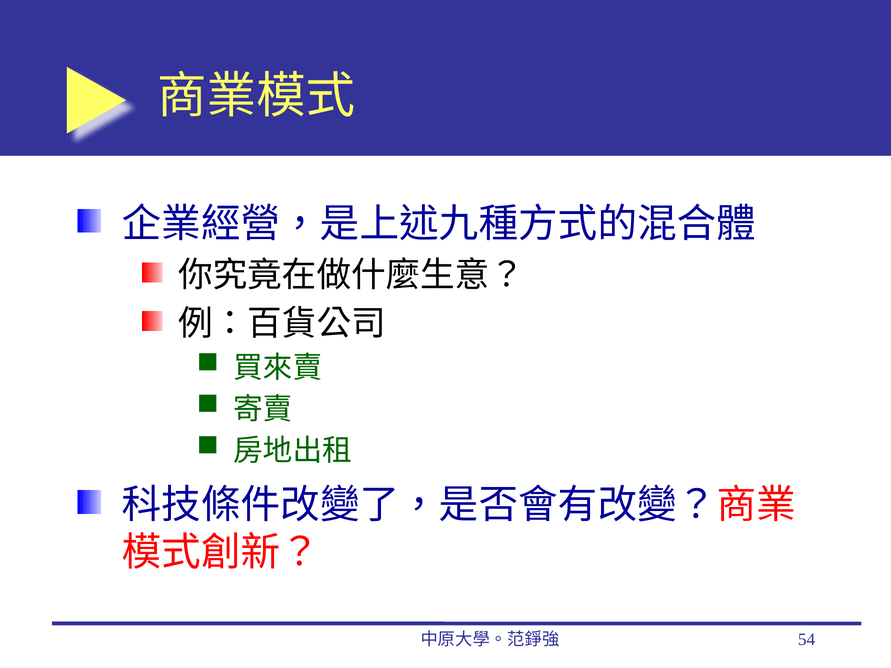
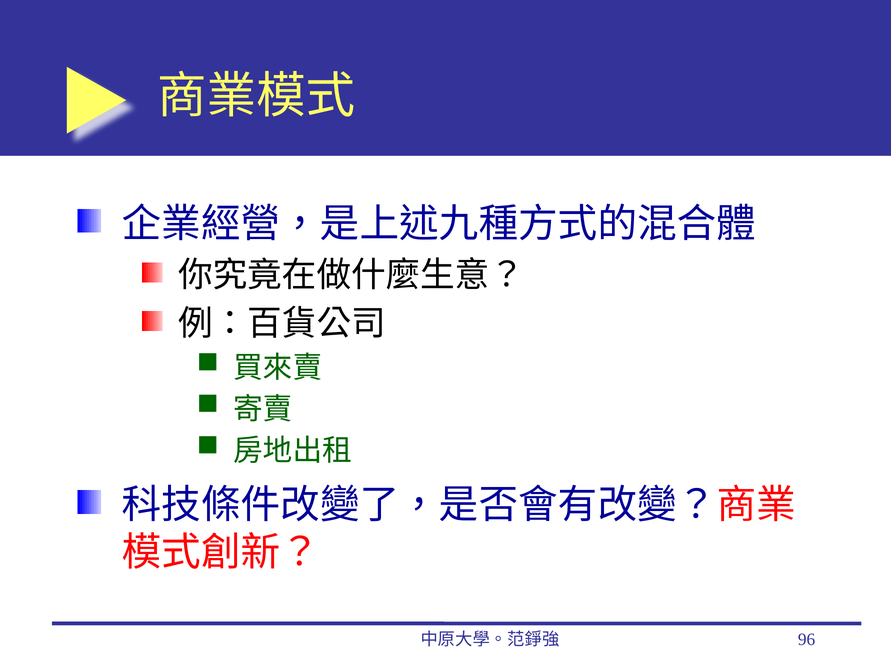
54: 54 -> 96
